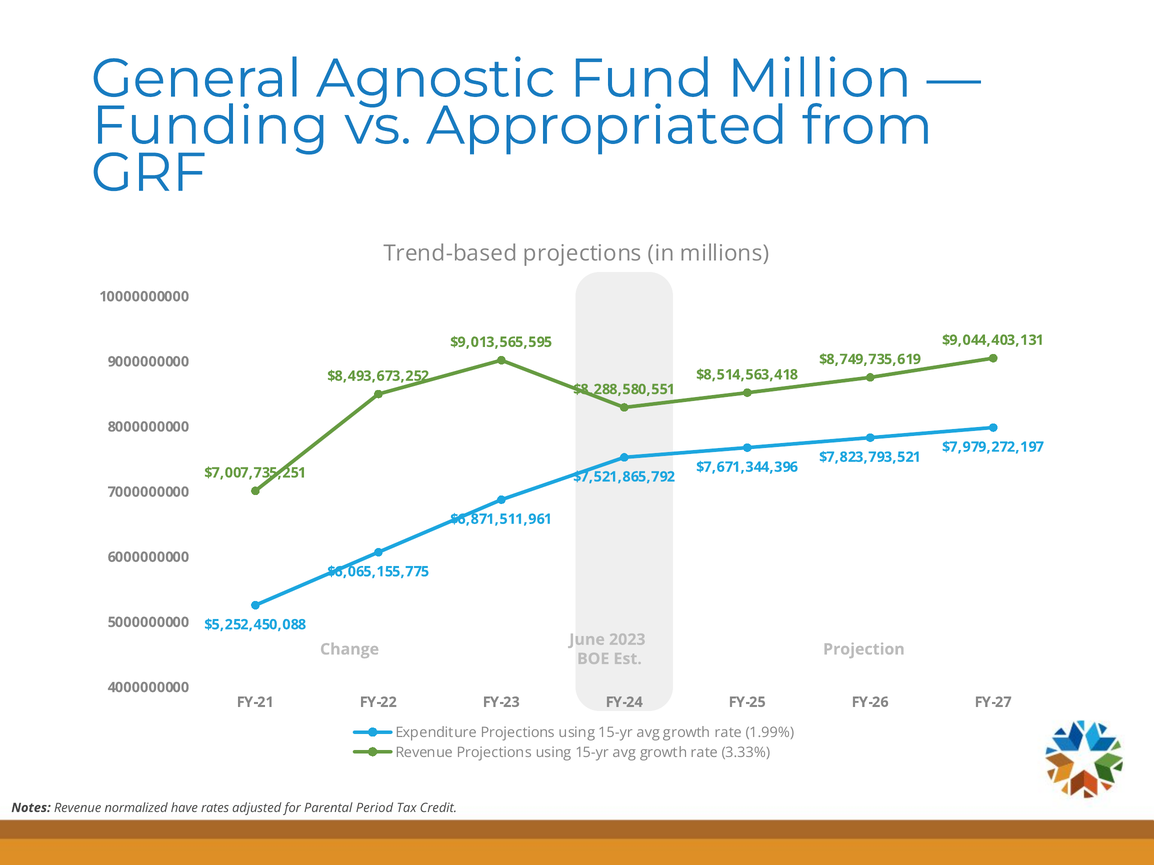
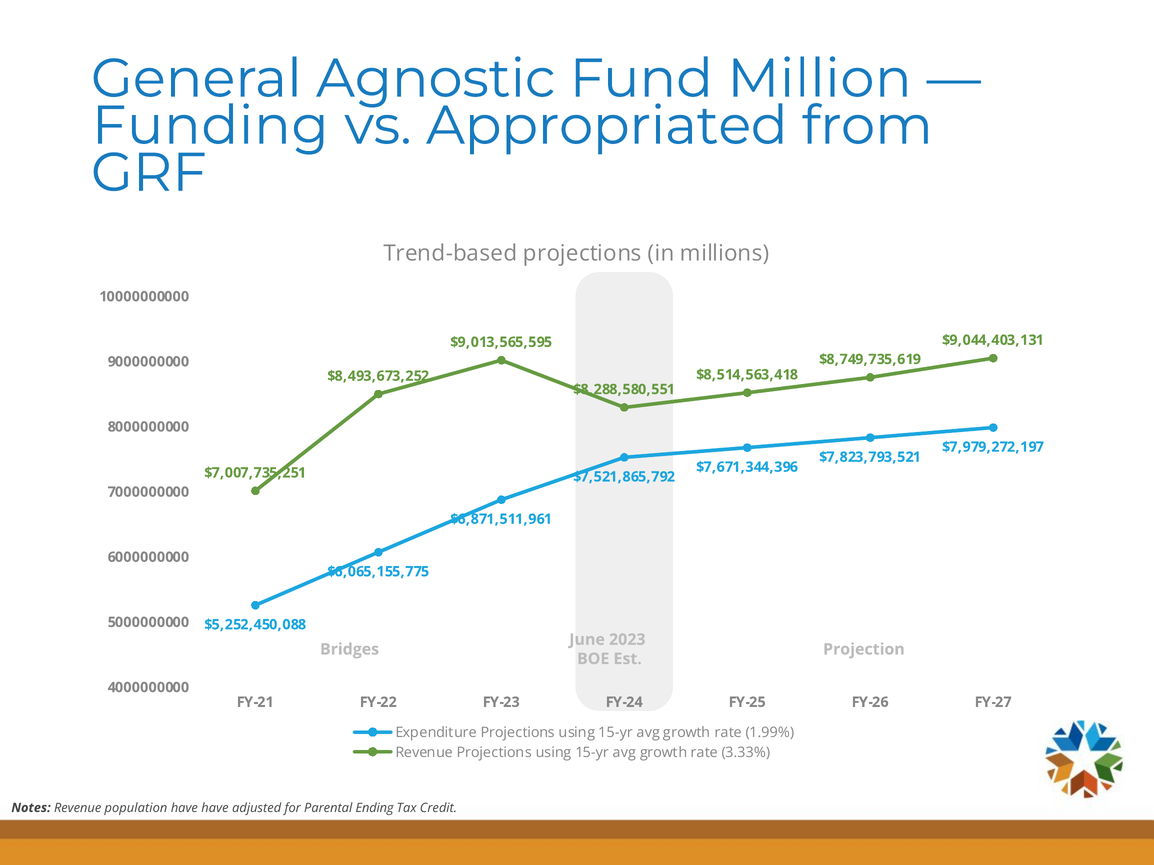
Change: Change -> Bridges
normalized: normalized -> population
have rates: rates -> have
Period: Period -> Ending
